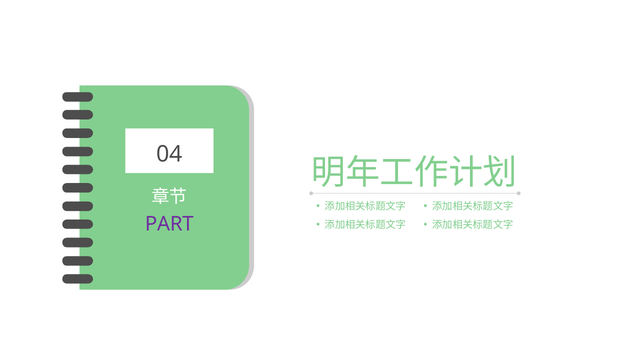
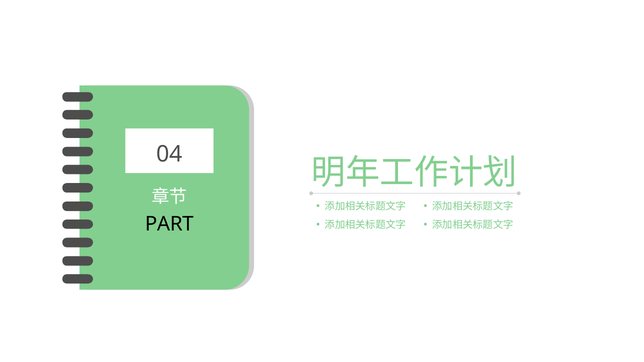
PART colour: purple -> black
